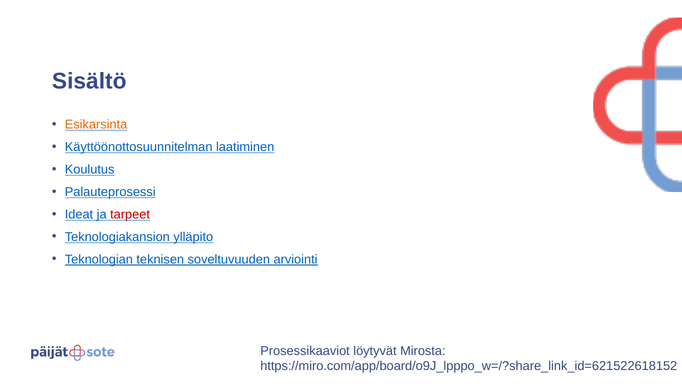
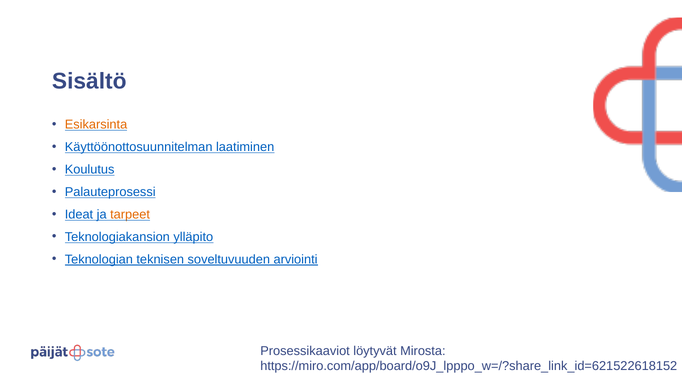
tarpeet colour: red -> orange
